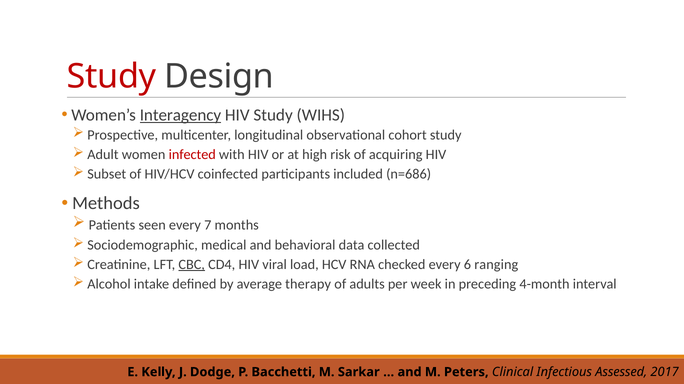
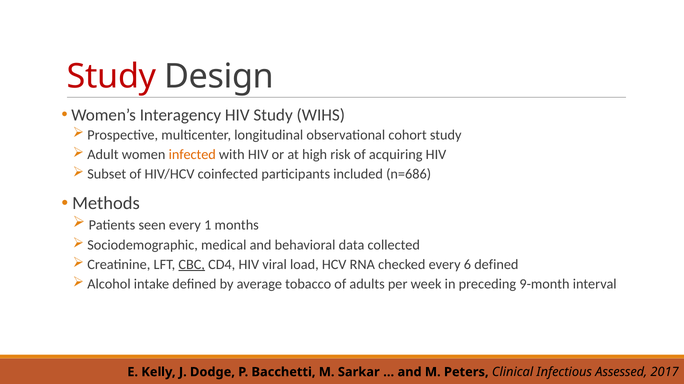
Interagency underline: present -> none
infected colour: red -> orange
7: 7 -> 1
6 ranging: ranging -> defined
therapy: therapy -> tobacco
4-month: 4-month -> 9-month
